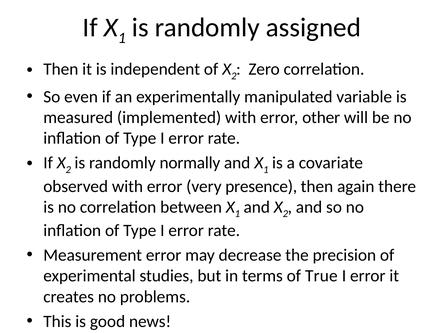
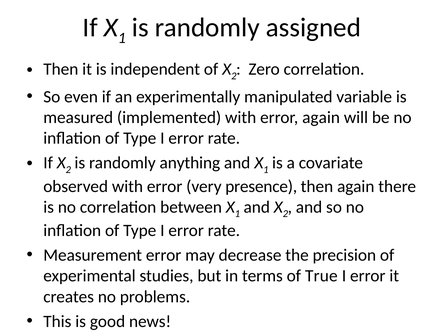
error other: other -> again
normally: normally -> anything
